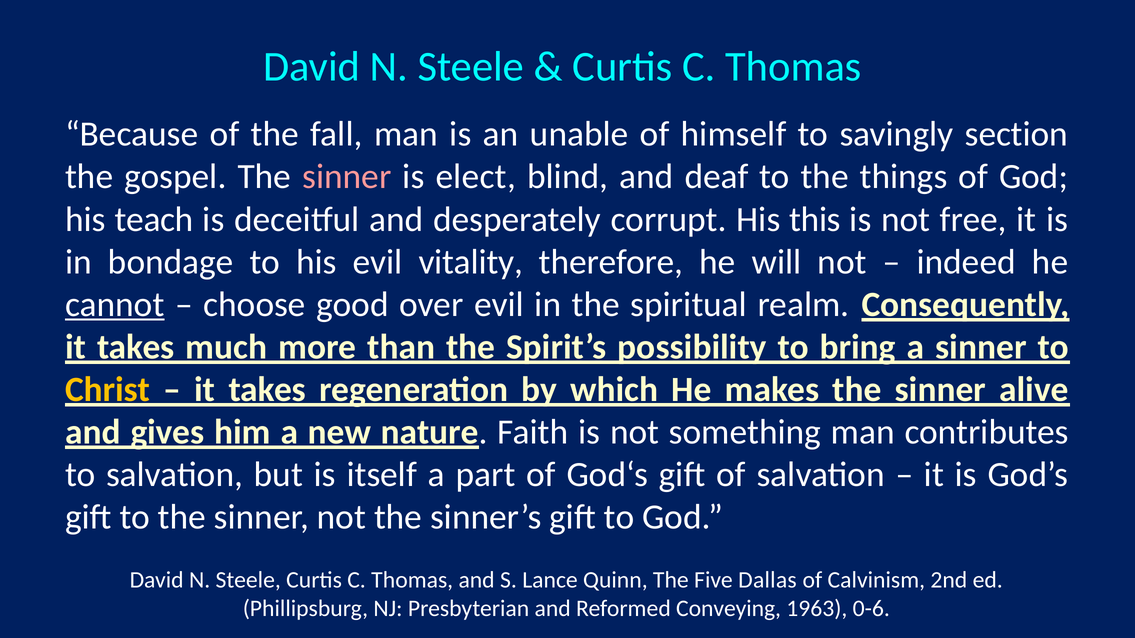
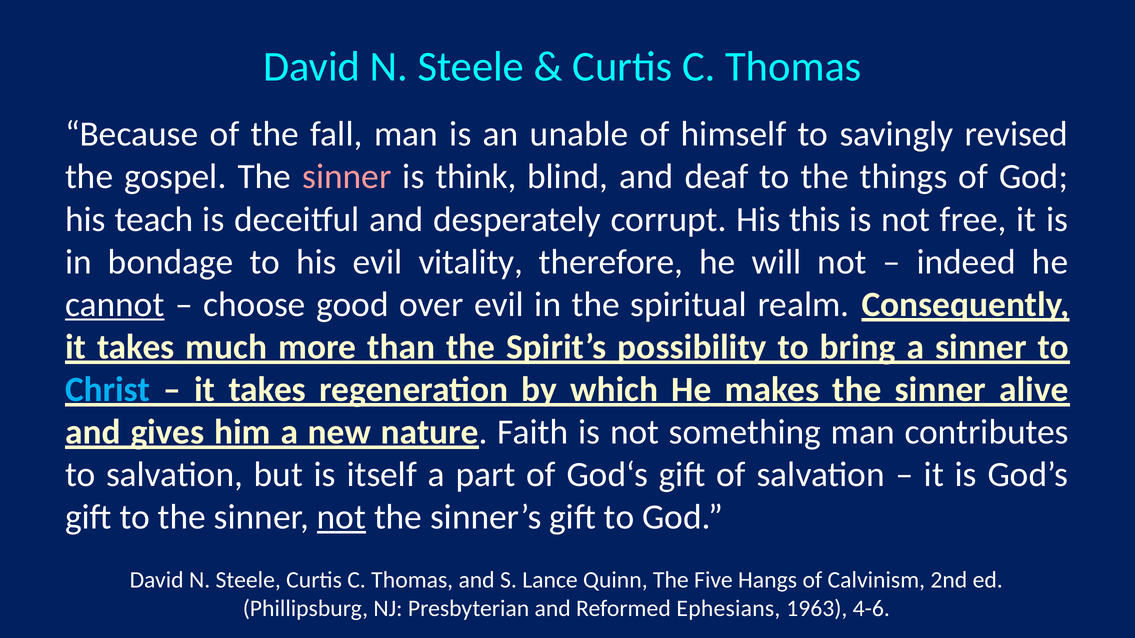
section: section -> revised
elect: elect -> think
Christ colour: yellow -> light blue
not at (341, 517) underline: none -> present
Dallas: Dallas -> Hangs
Conveying: Conveying -> Ephesians
0-6: 0-6 -> 4-6
